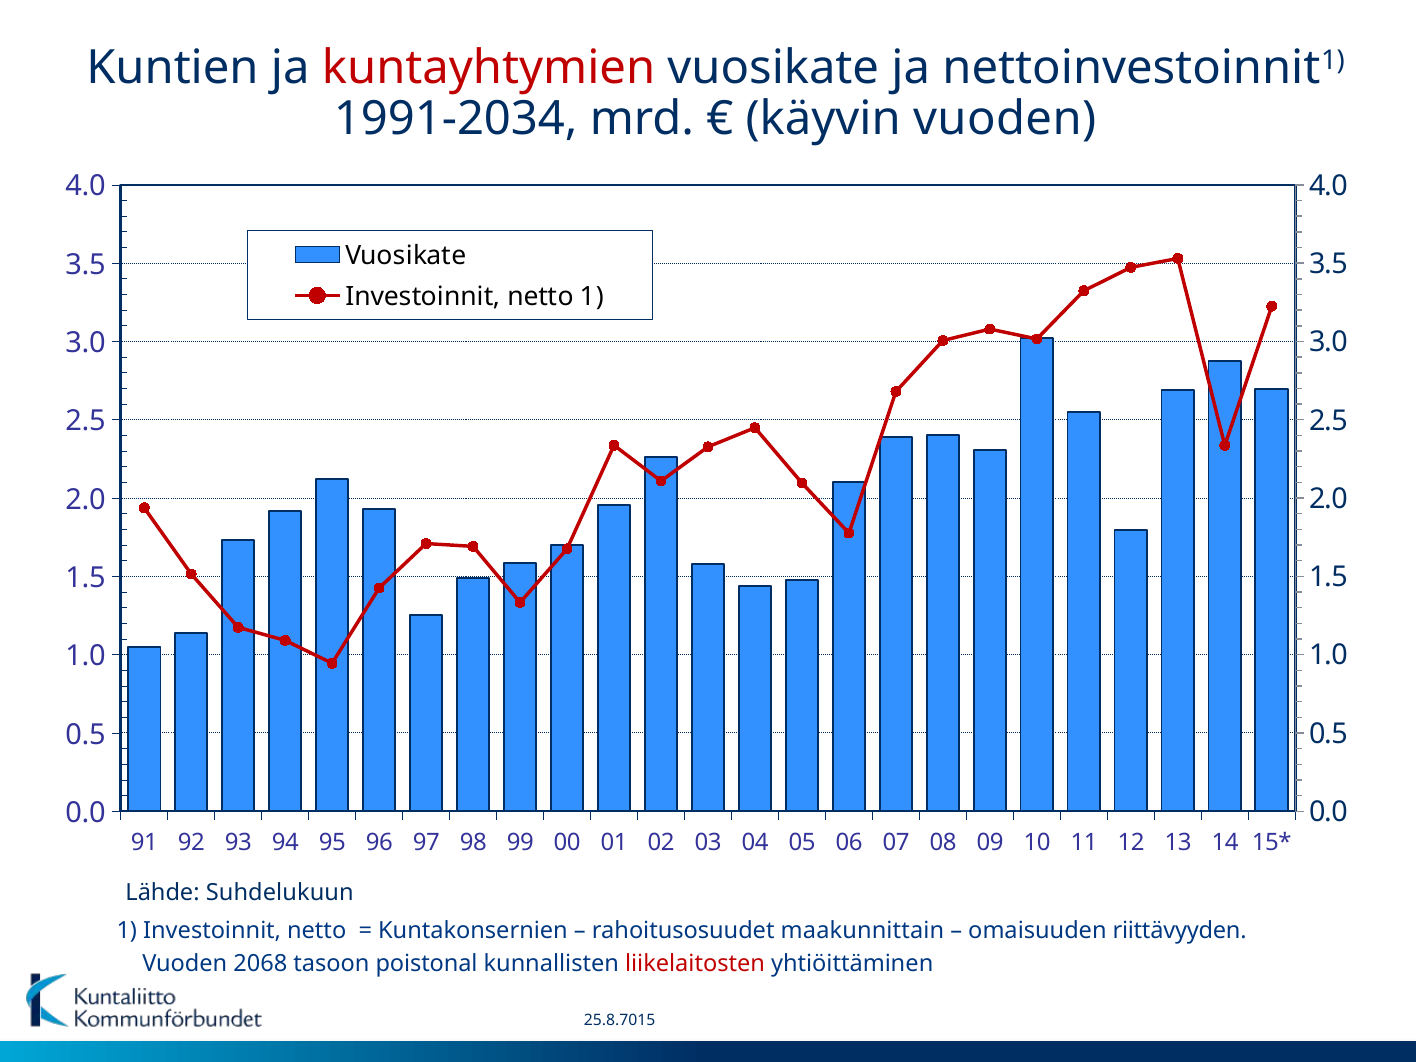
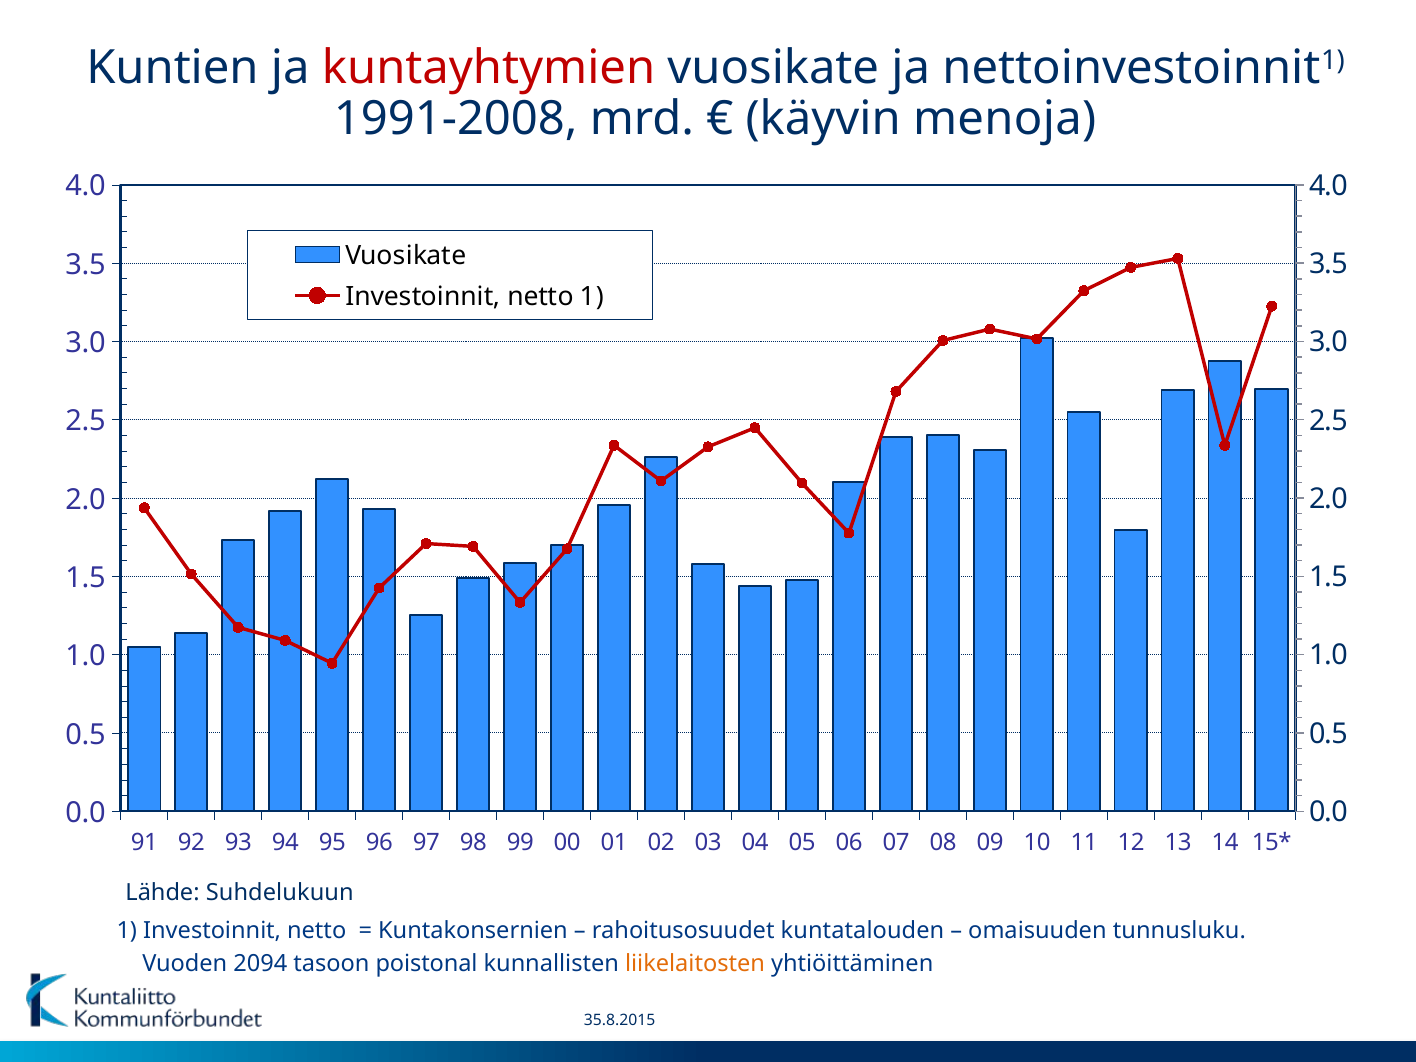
1991-2034: 1991-2034 -> 1991-2008
käyvin vuoden: vuoden -> menoja
maakunnittain: maakunnittain -> kuntatalouden
riittävyyden: riittävyyden -> tunnusluku
2068: 2068 -> 2094
liikelaitosten colour: red -> orange
25.8.7015: 25.8.7015 -> 35.8.2015
